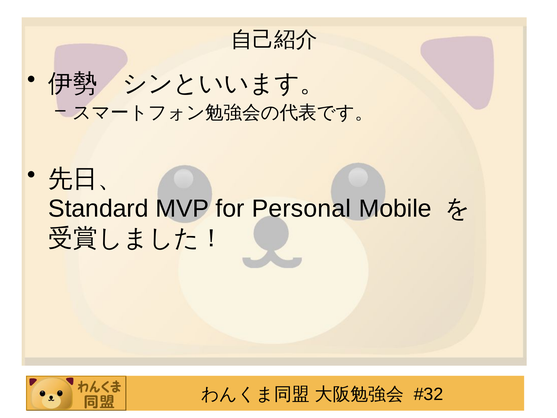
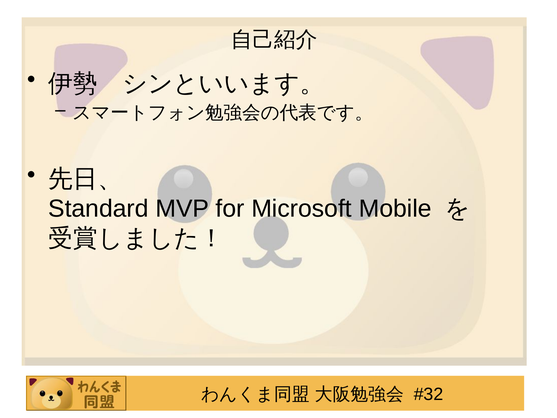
Personal: Personal -> Microsoft
